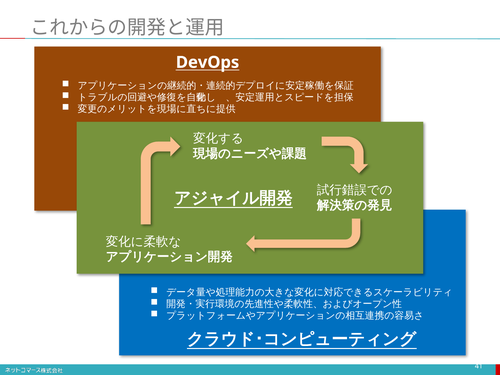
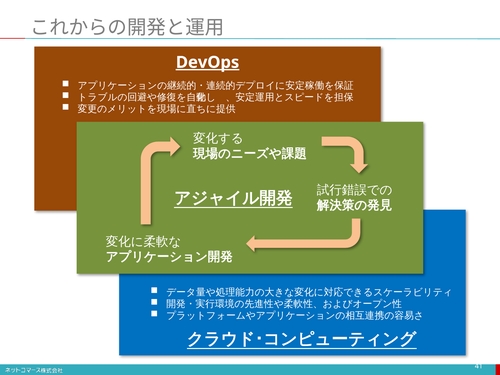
DevOps underline: none -> present
